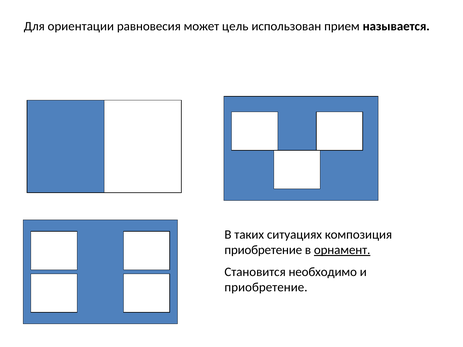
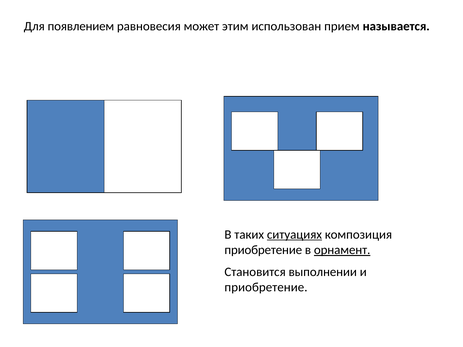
ориентации: ориентации -> появлением
цель: цель -> этим
ситуациях underline: none -> present
необходимо: необходимо -> выполнении
